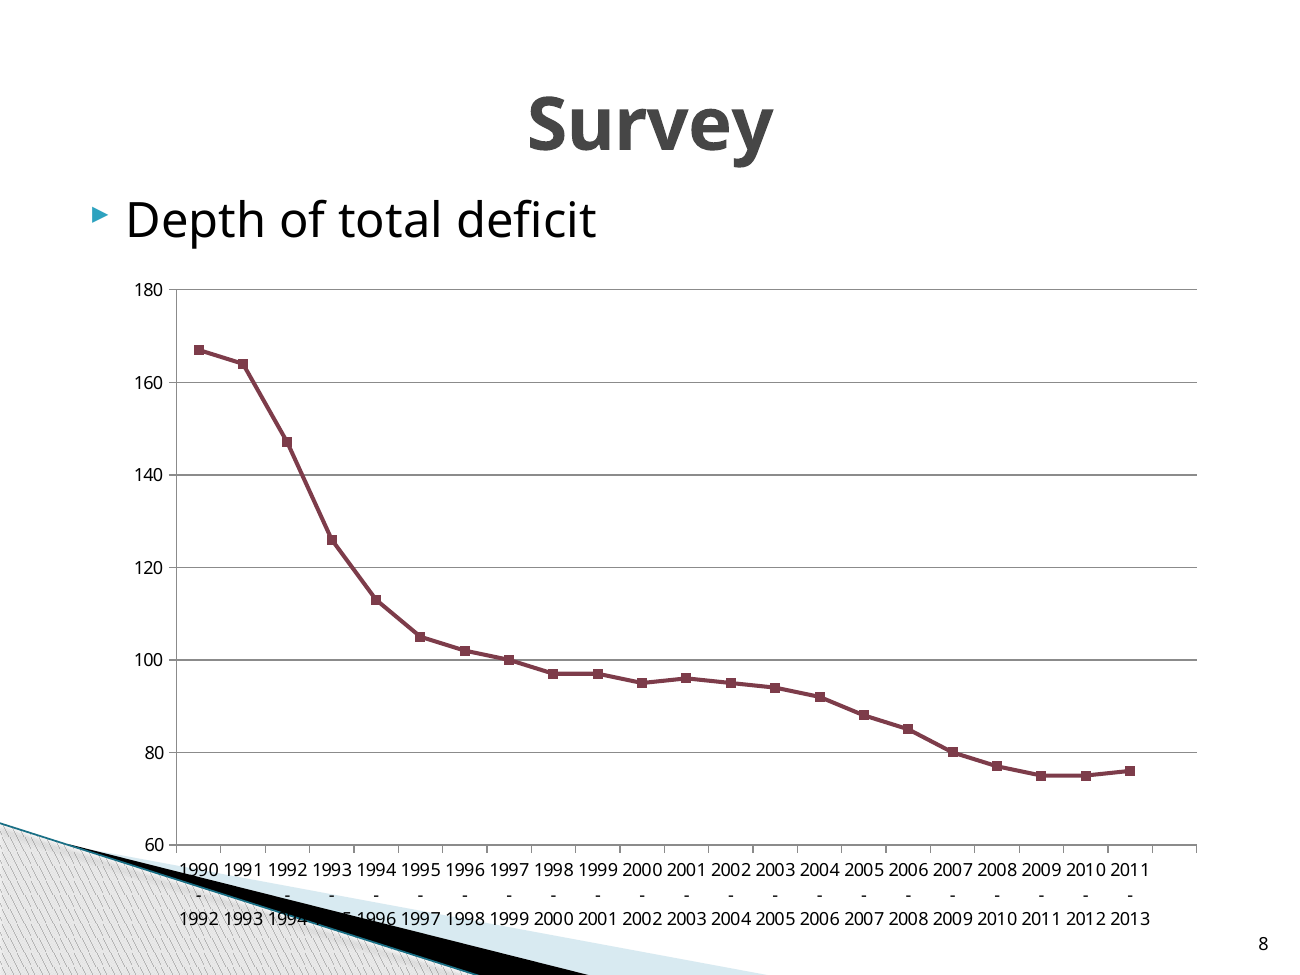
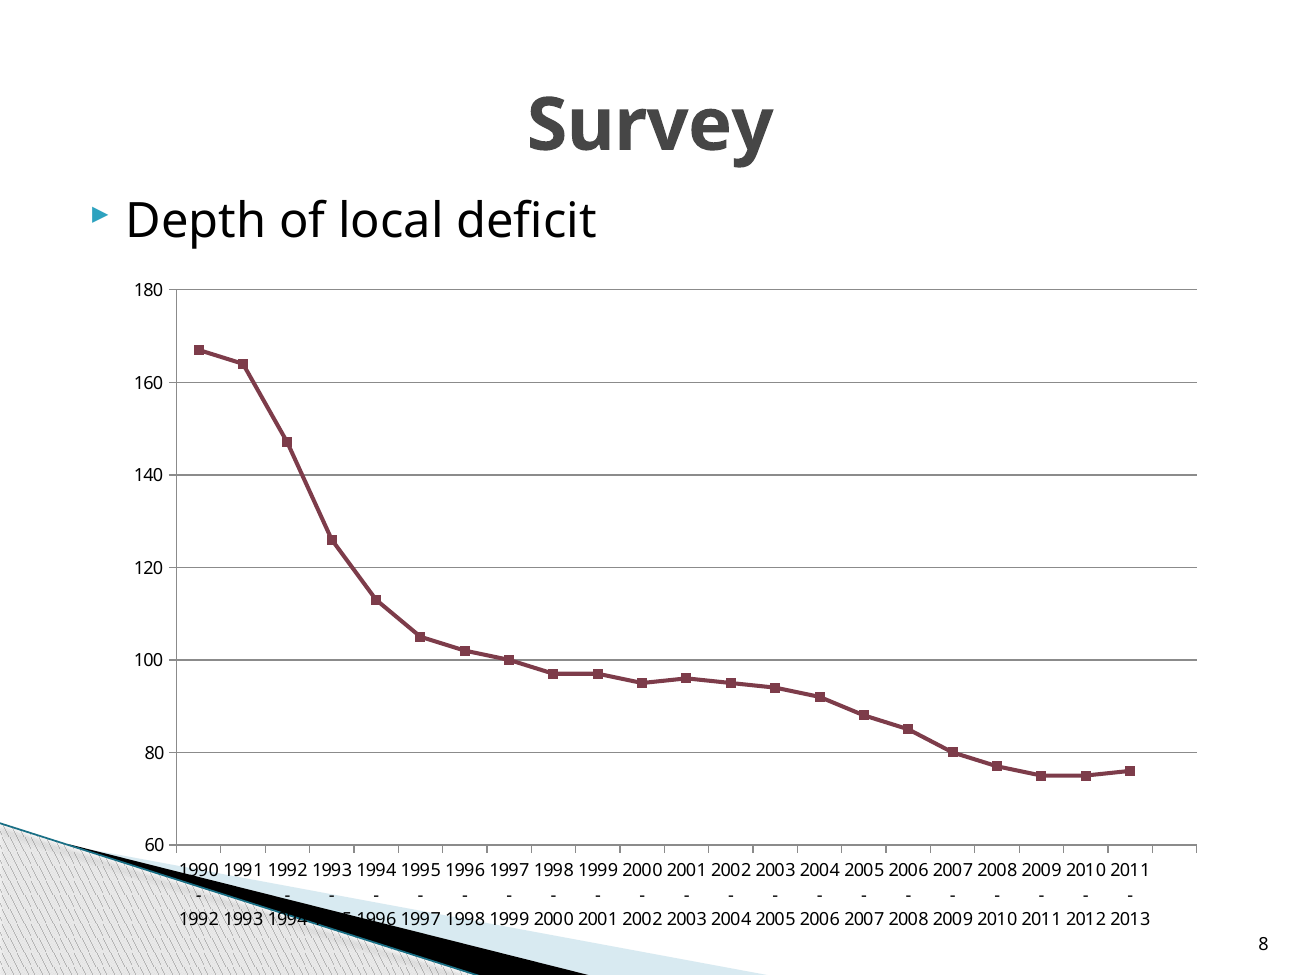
total: total -> local
